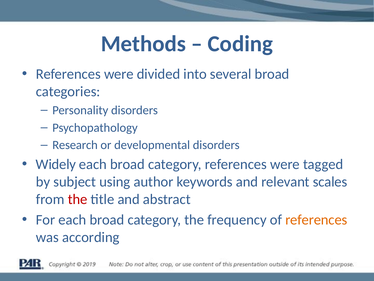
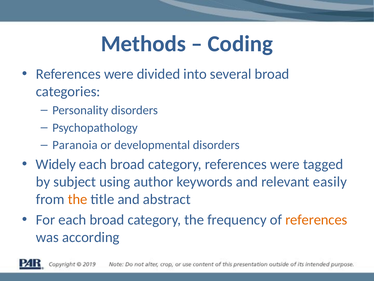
Research: Research -> Paranoia
scales: scales -> easily
the at (78, 199) colour: red -> orange
